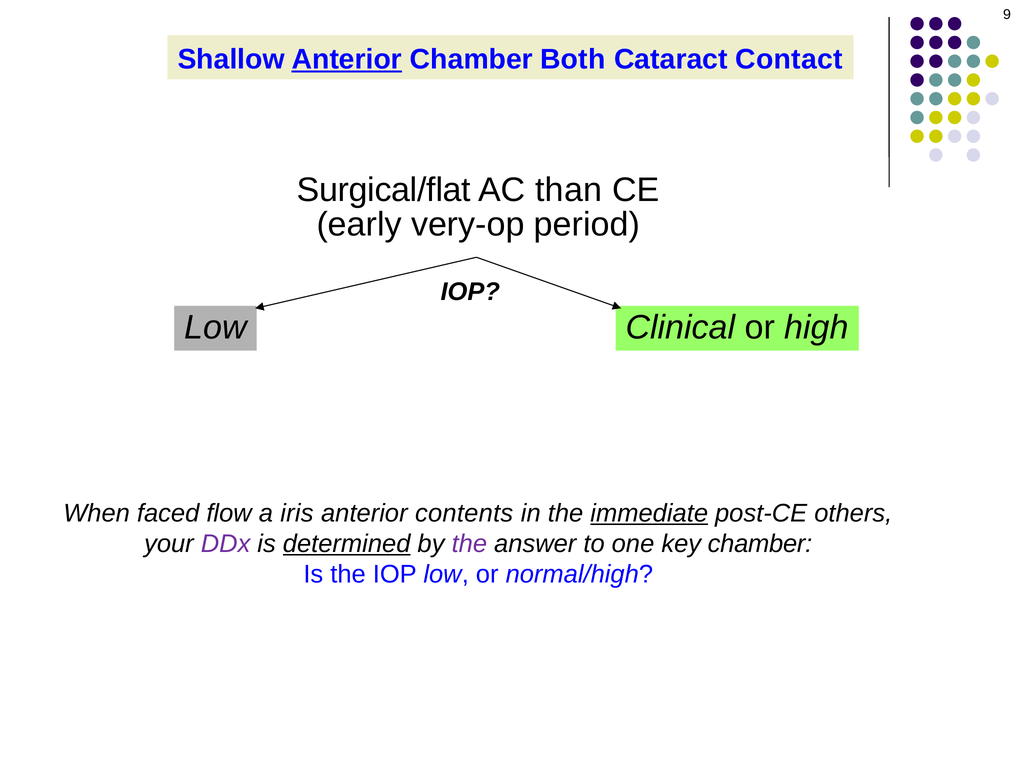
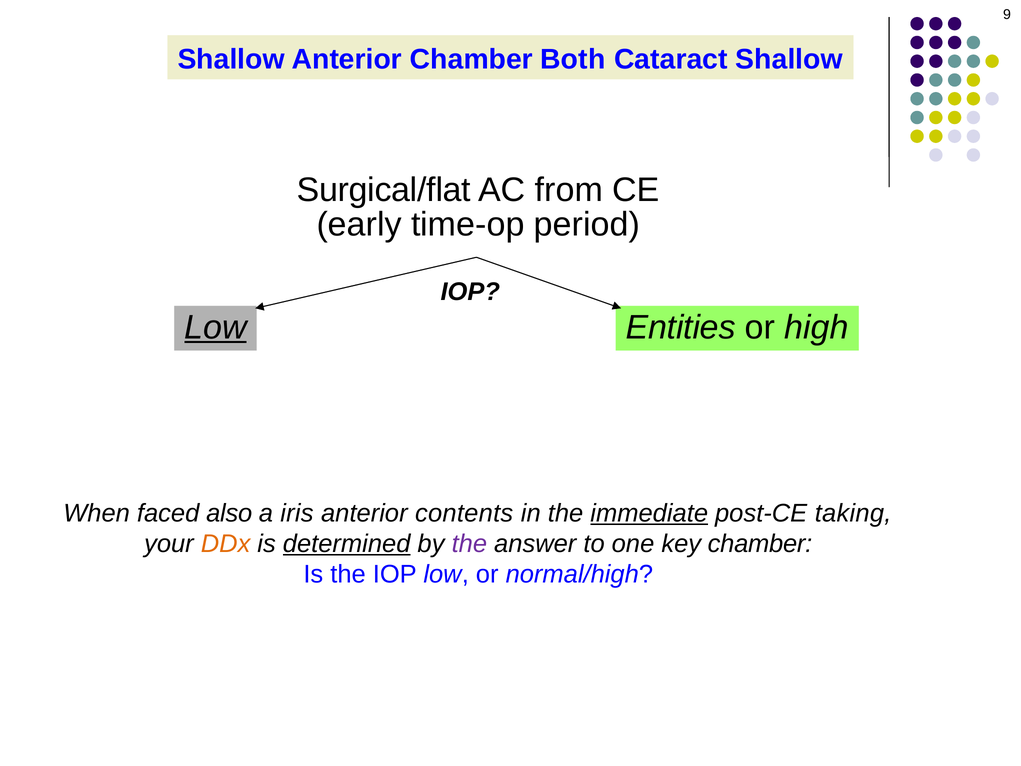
Anterior at (347, 59) underline: present -> none
Cataract Contact: Contact -> Shallow
than: than -> from
very-op: very-op -> time-op
Low at (216, 327) underline: none -> present
Clinical: Clinical -> Entities
flow: flow -> also
others: others -> taking
DDx colour: purple -> orange
